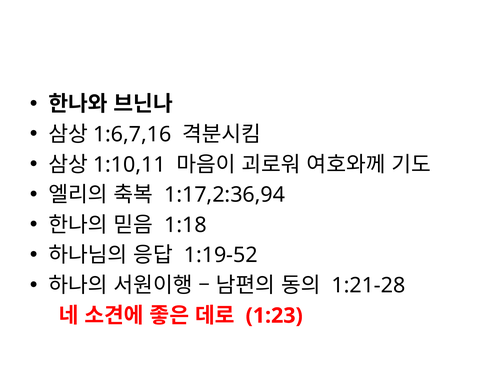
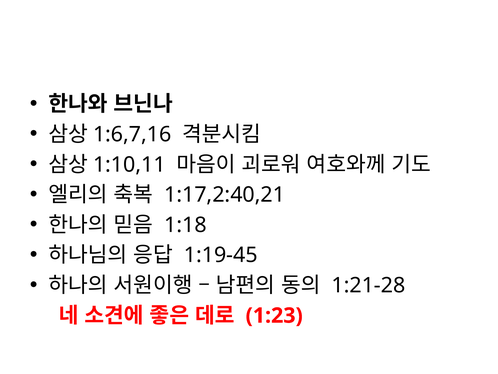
1:17,2:36,94: 1:17,2:36,94 -> 1:17,2:40,21
1:19-52: 1:19-52 -> 1:19-45
